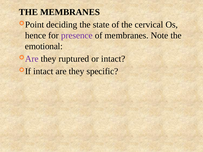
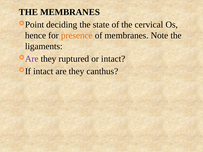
presence colour: purple -> orange
emotional: emotional -> ligaments
specific: specific -> canthus
